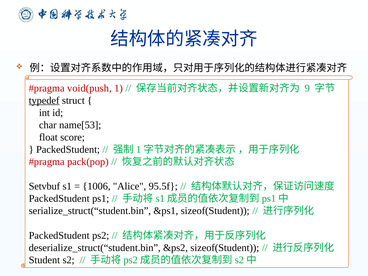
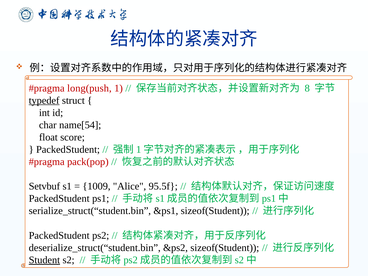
void(push: void(push -> long(push
9: 9 -> 8
name[53: name[53 -> name[54
1006: 1006 -> 1009
Student underline: none -> present
